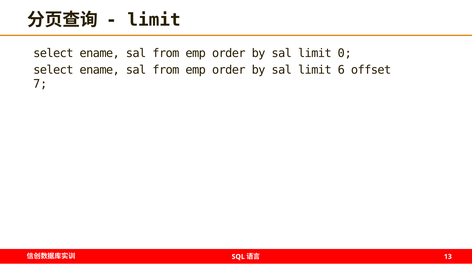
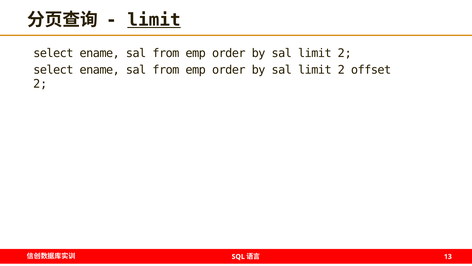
limit at (154, 20) underline: none -> present
0 at (345, 53): 0 -> 2
6 at (341, 70): 6 -> 2
7 at (40, 84): 7 -> 2
